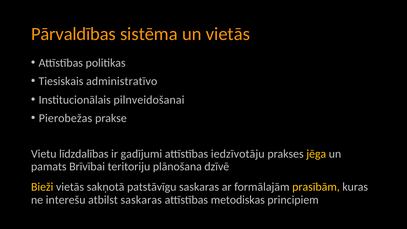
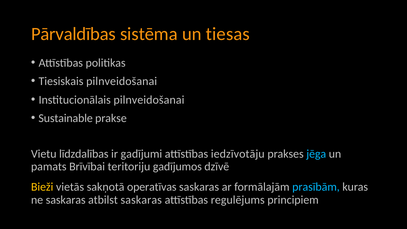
un vietās: vietās -> tiesas
Tiesiskais administratīvo: administratīvo -> pilnveidošanai
Pierobežas: Pierobežas -> Sustainable
jēga colour: yellow -> light blue
plānošana: plānošana -> gadījumos
patstāvīgu: patstāvīgu -> operatīvas
prasībām colour: yellow -> light blue
ne interešu: interešu -> saskaras
metodiskas: metodiskas -> regulējums
